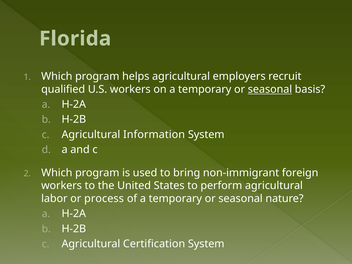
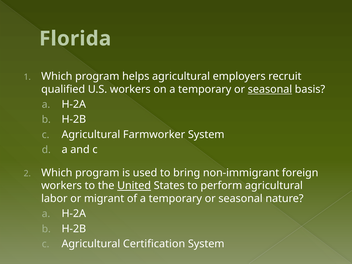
Information: Information -> Farmworker
United underline: none -> present
process: process -> migrant
